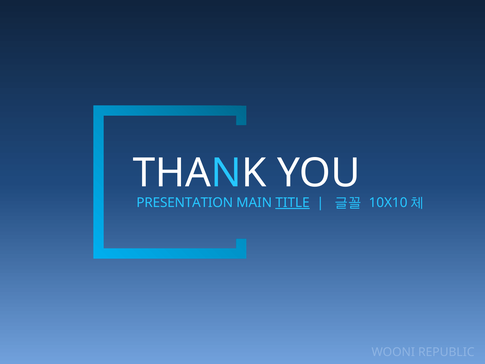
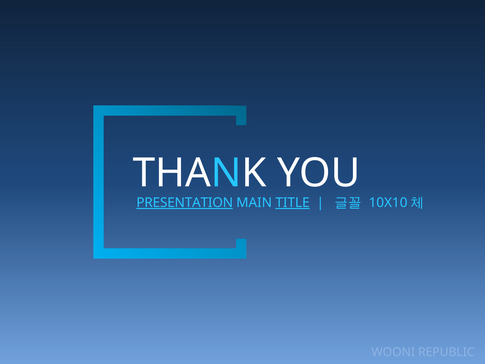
PRESENTATION underline: none -> present
